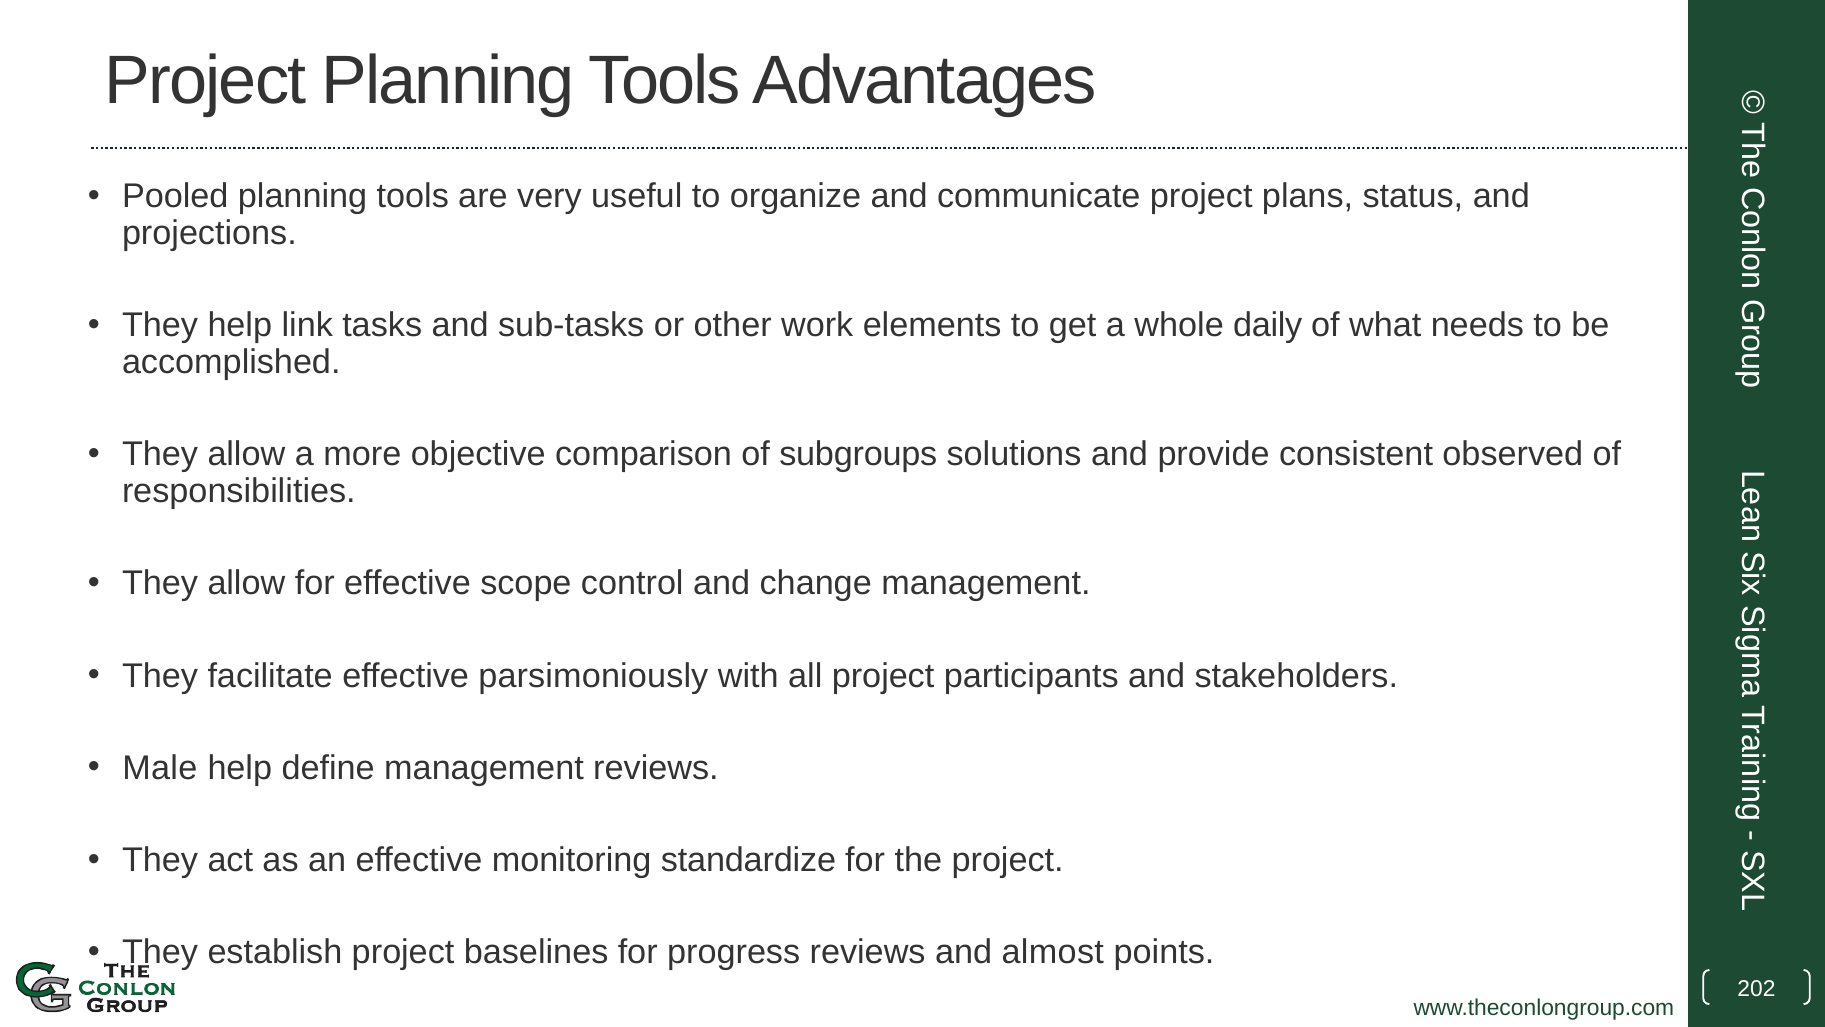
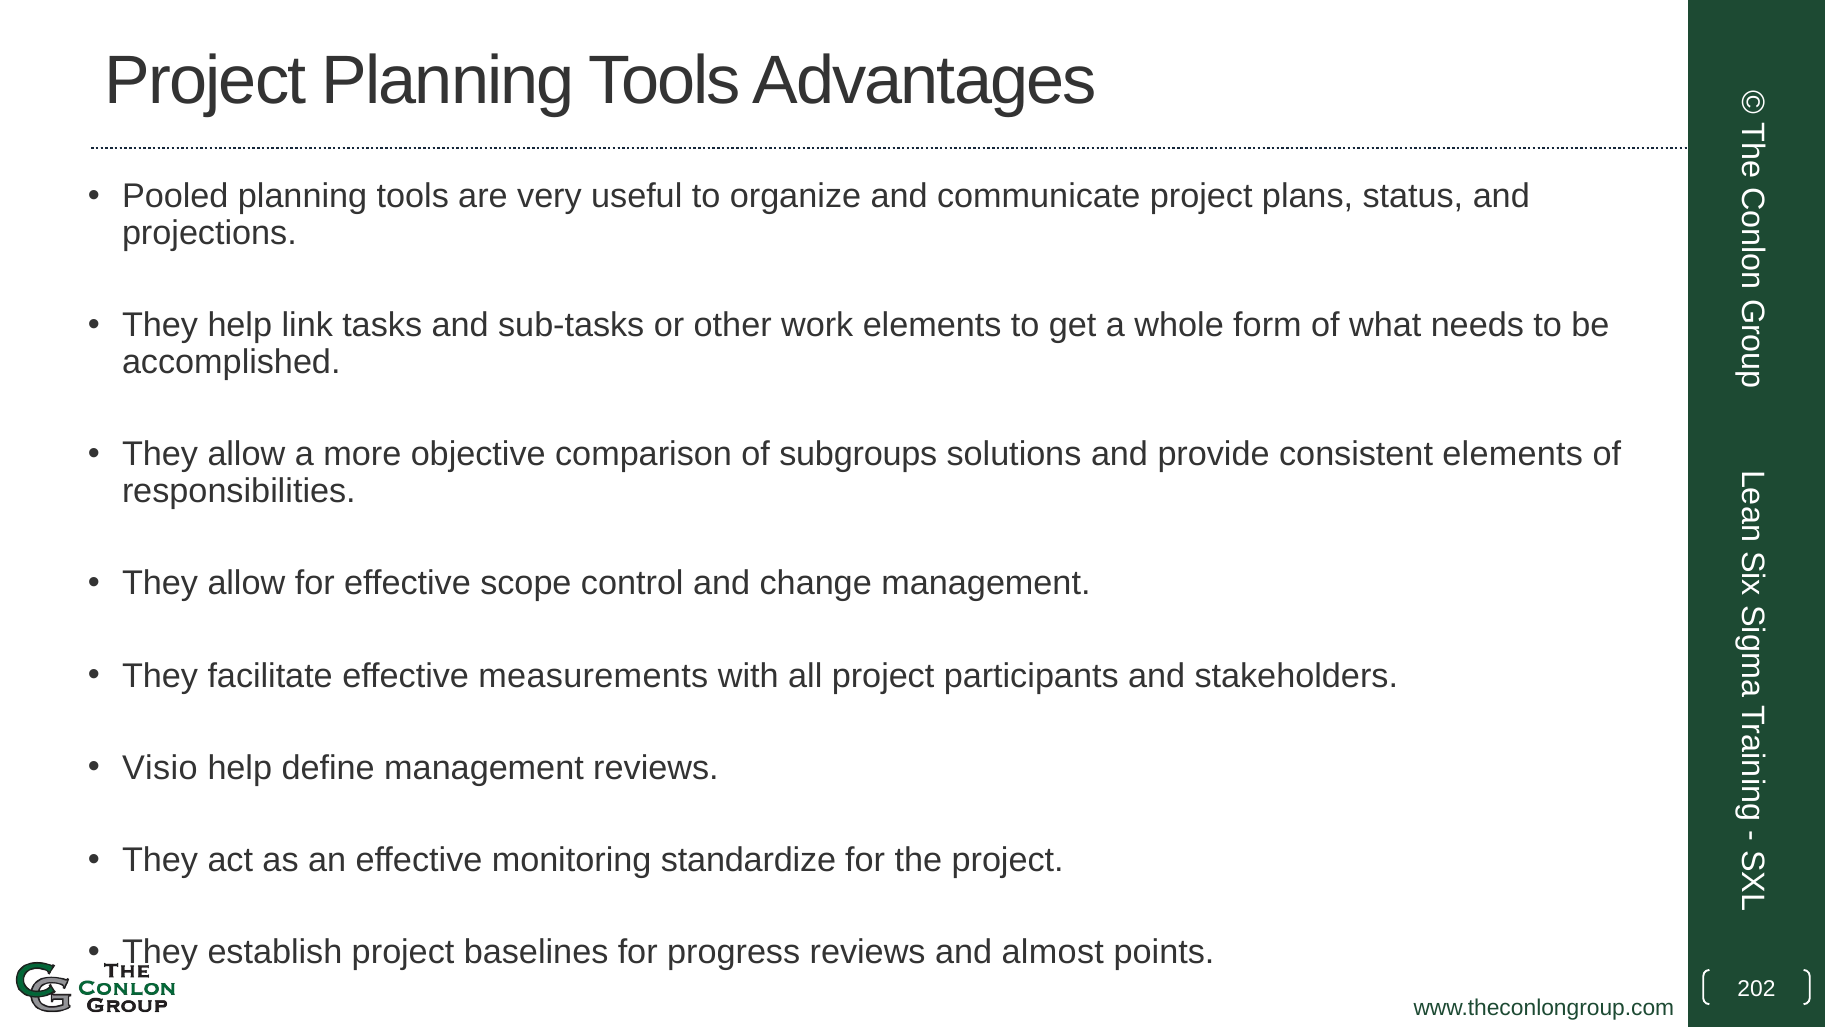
daily: daily -> form
consistent observed: observed -> elements
parsimoniously: parsimoniously -> measurements
Male: Male -> Visio
